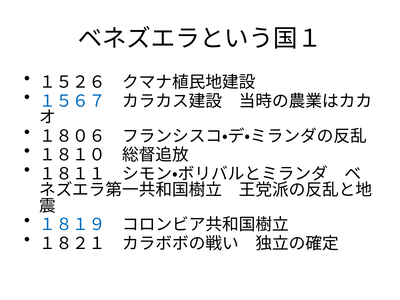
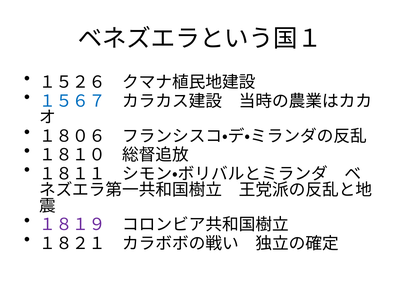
１８１９ colour: blue -> purple
